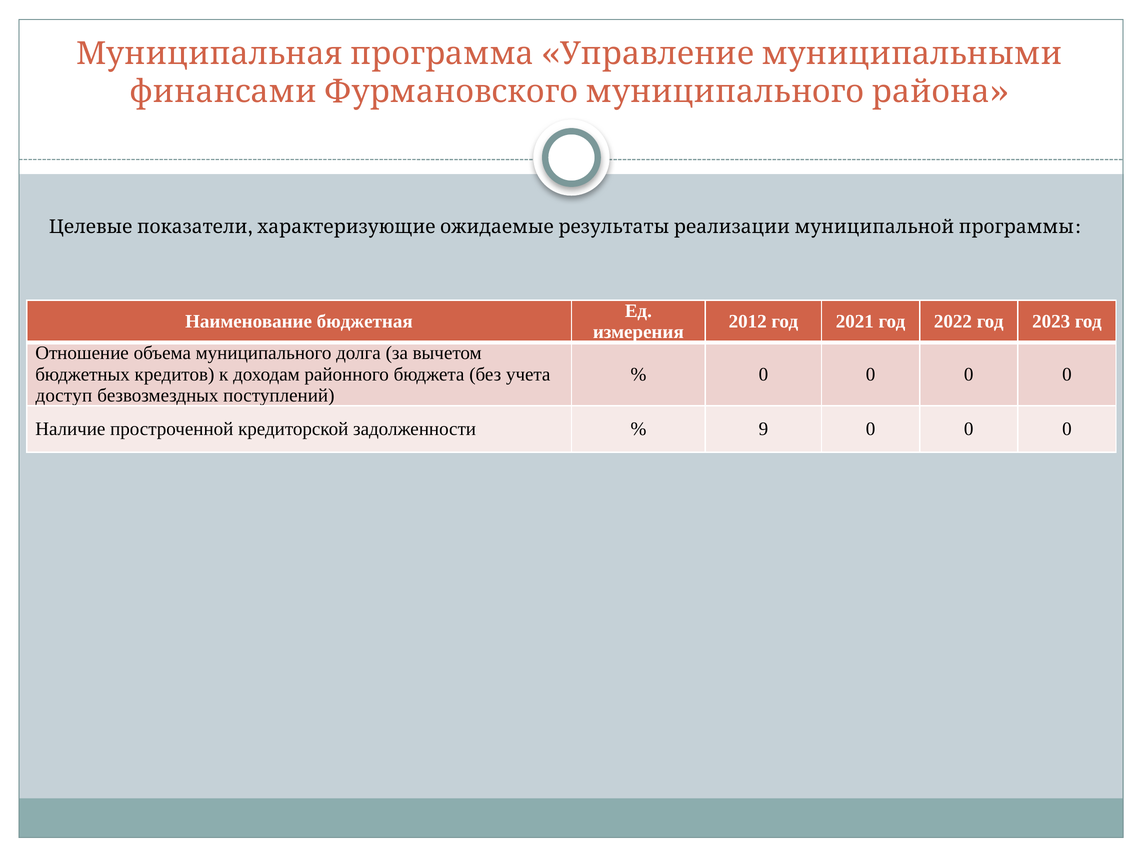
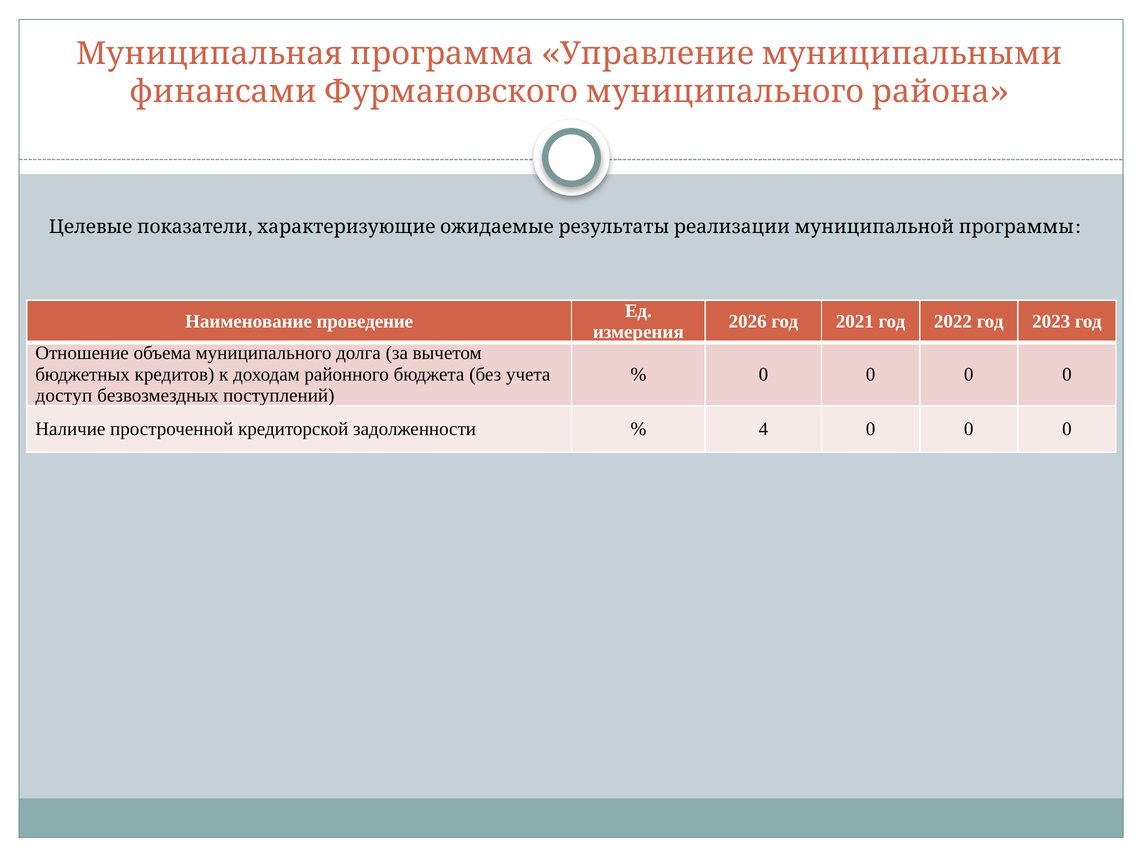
бюджетная: бюджетная -> проведение
2012: 2012 -> 2026
9: 9 -> 4
